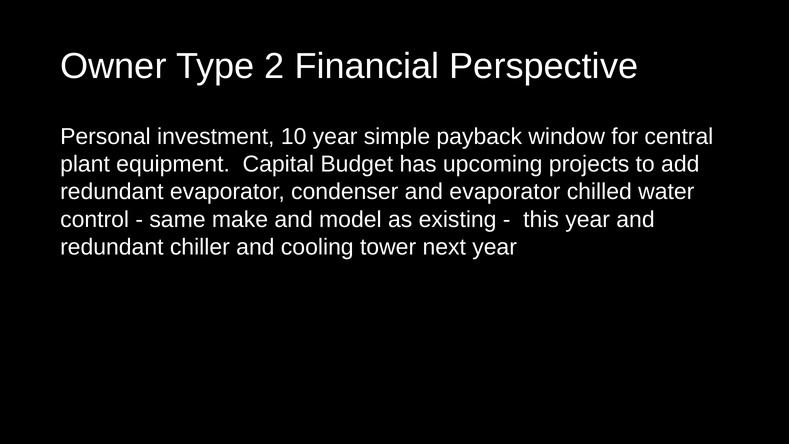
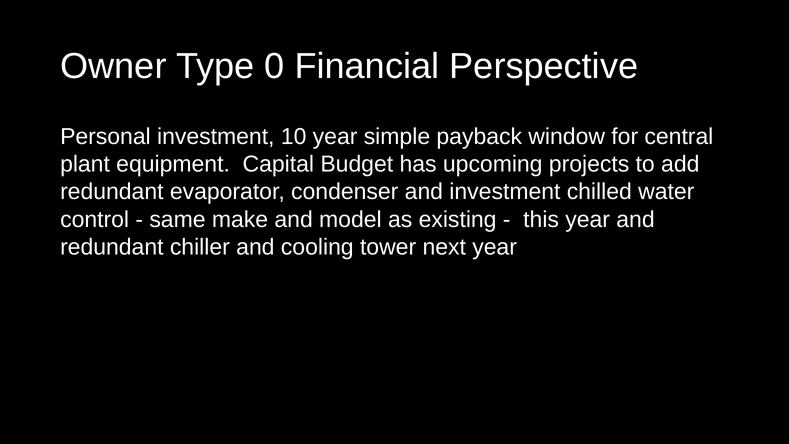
2: 2 -> 0
and evaporator: evaporator -> investment
